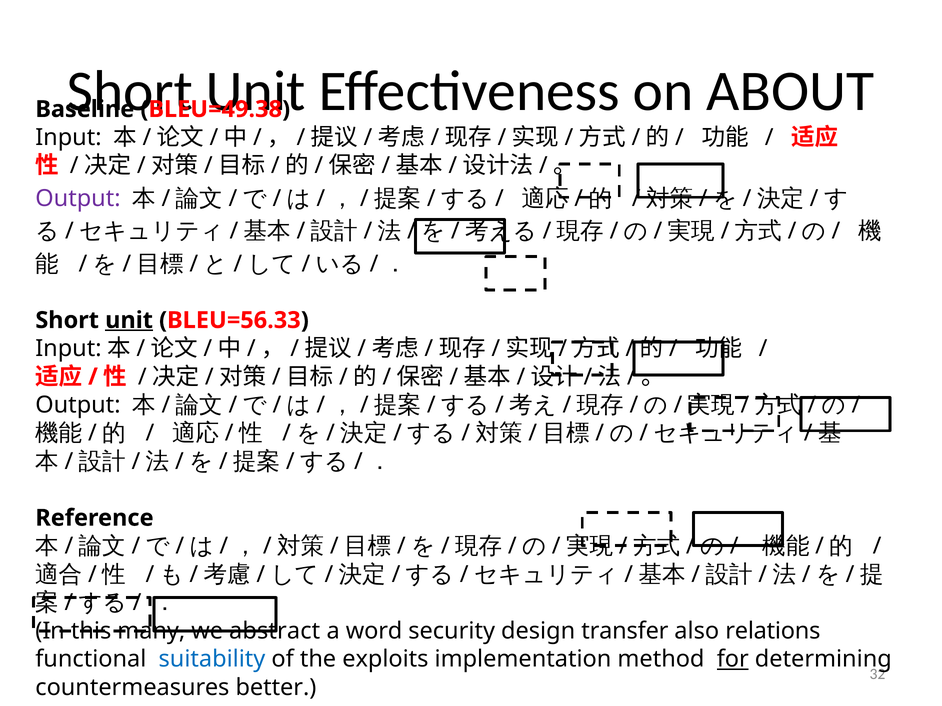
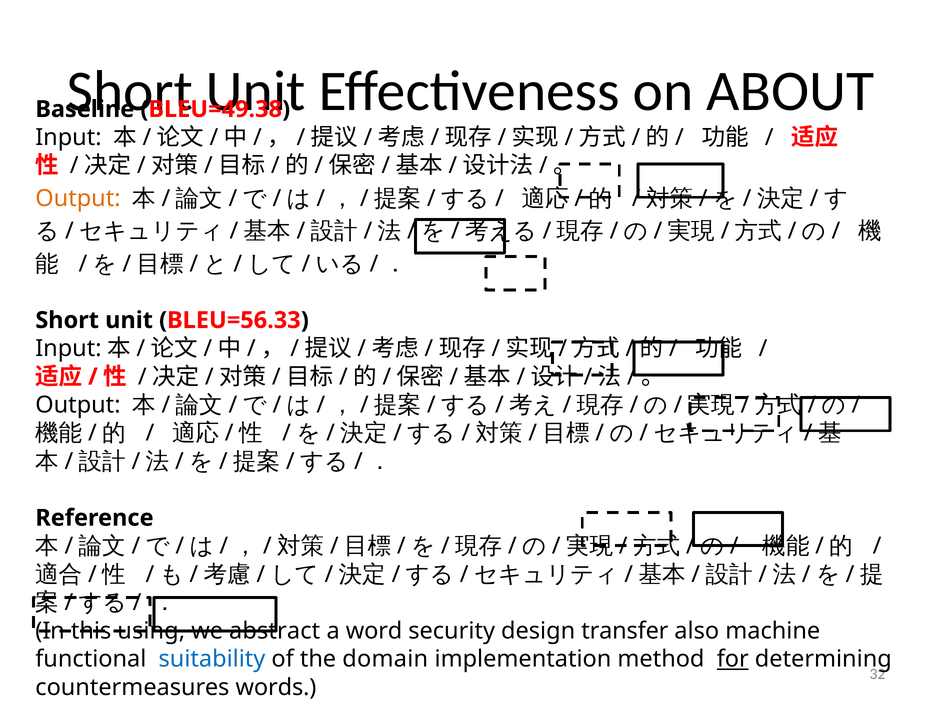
Output at (78, 199) colour: purple -> orange
unit at (129, 320) underline: present -> none
many: many -> using
relations: relations -> machine
exploits: exploits -> domain
better: better -> words
